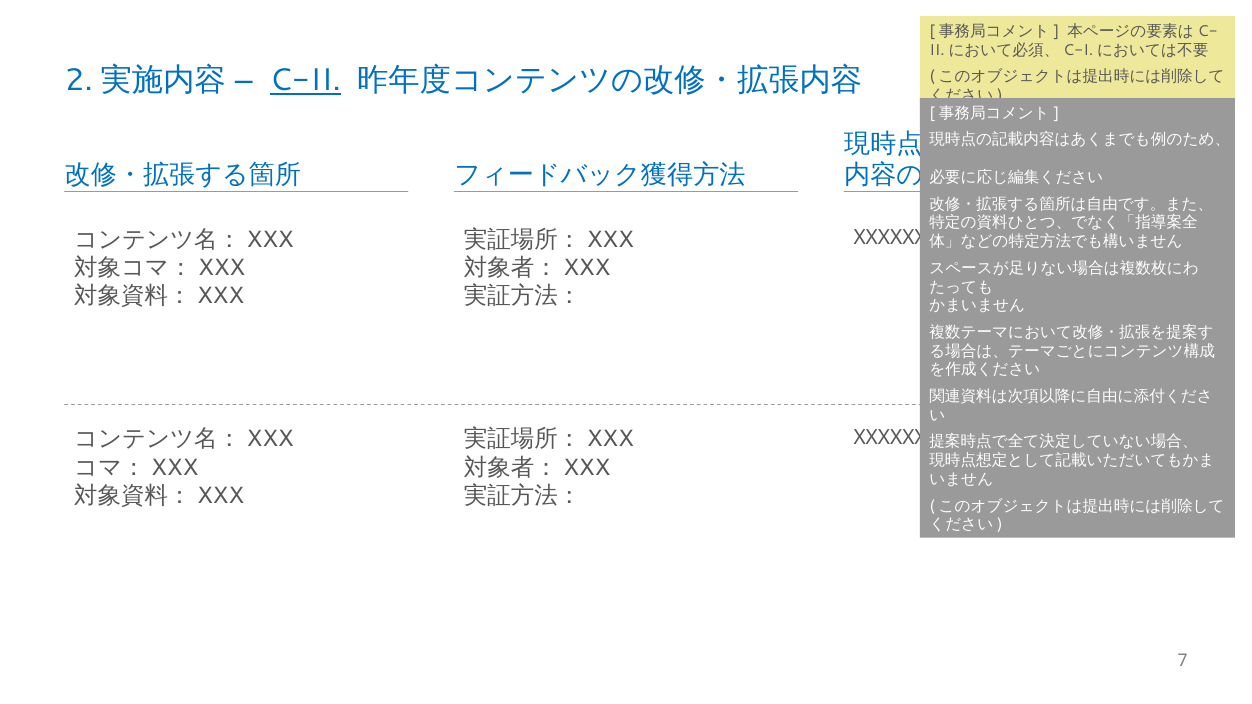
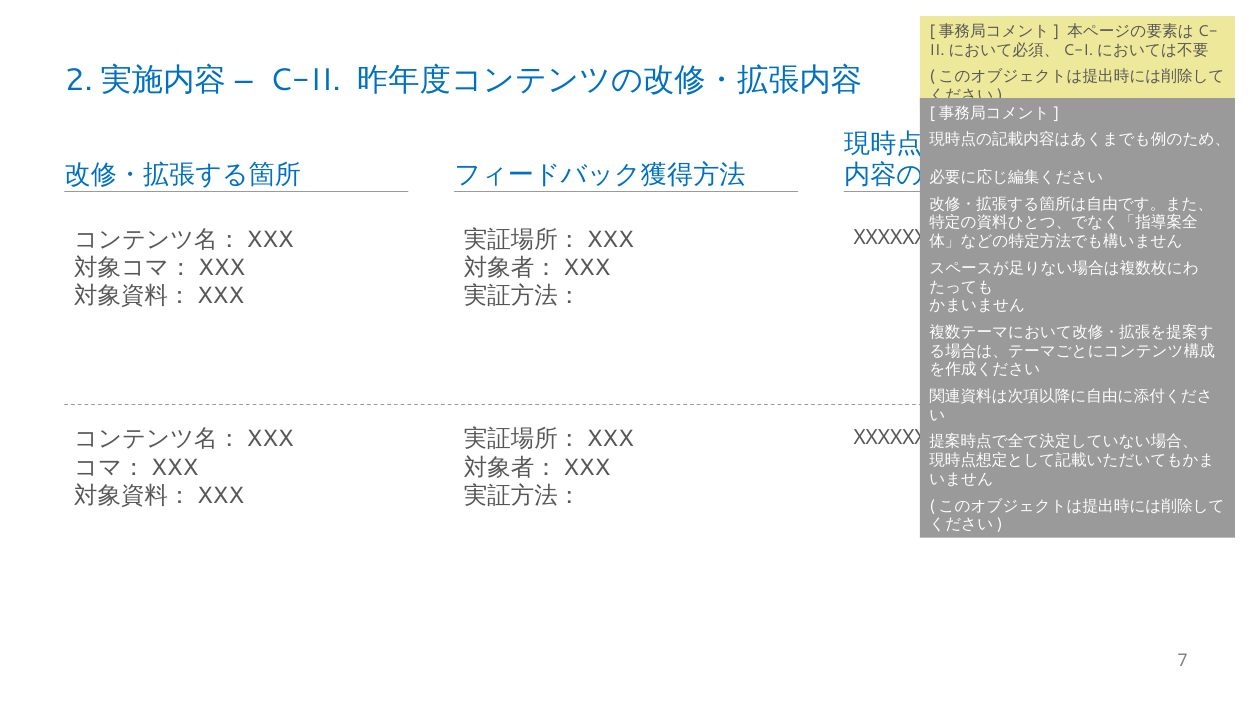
C-II underline: present -> none
